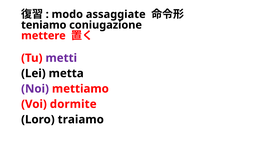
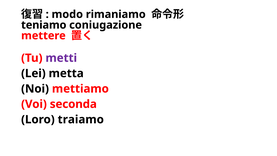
assaggiate: assaggiate -> rimaniamo
Noi colour: purple -> black
dormite: dormite -> seconda
